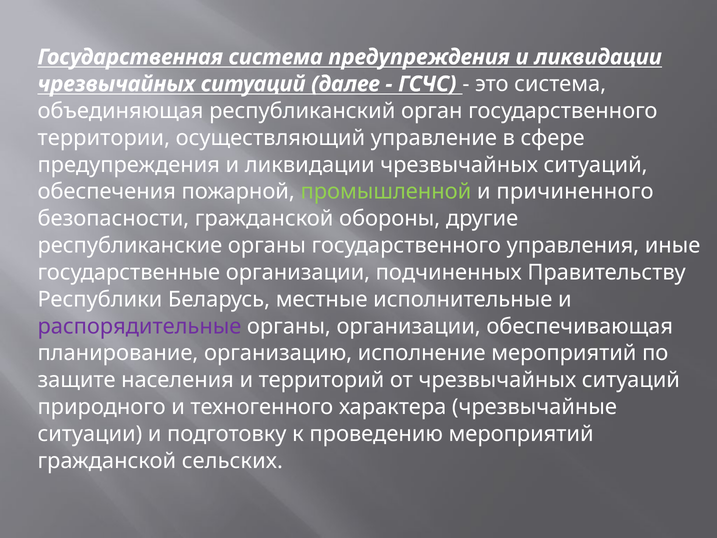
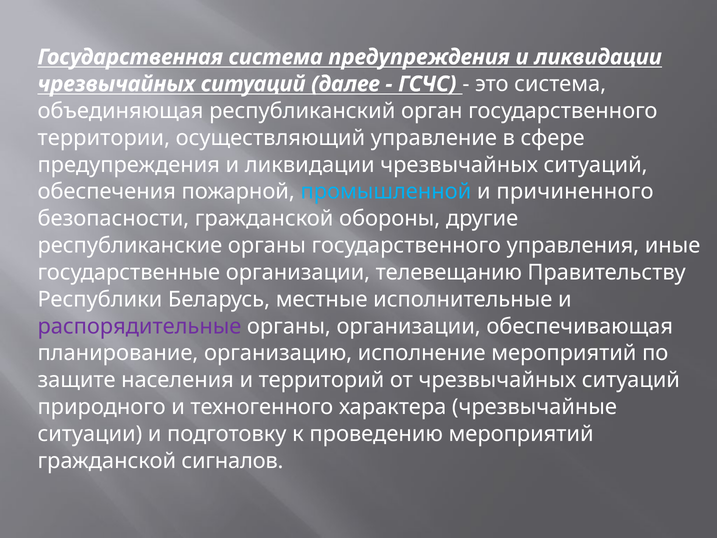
промышленной colour: light green -> light blue
подчиненных: подчиненных -> телевещанию
сельских: сельских -> сигналов
